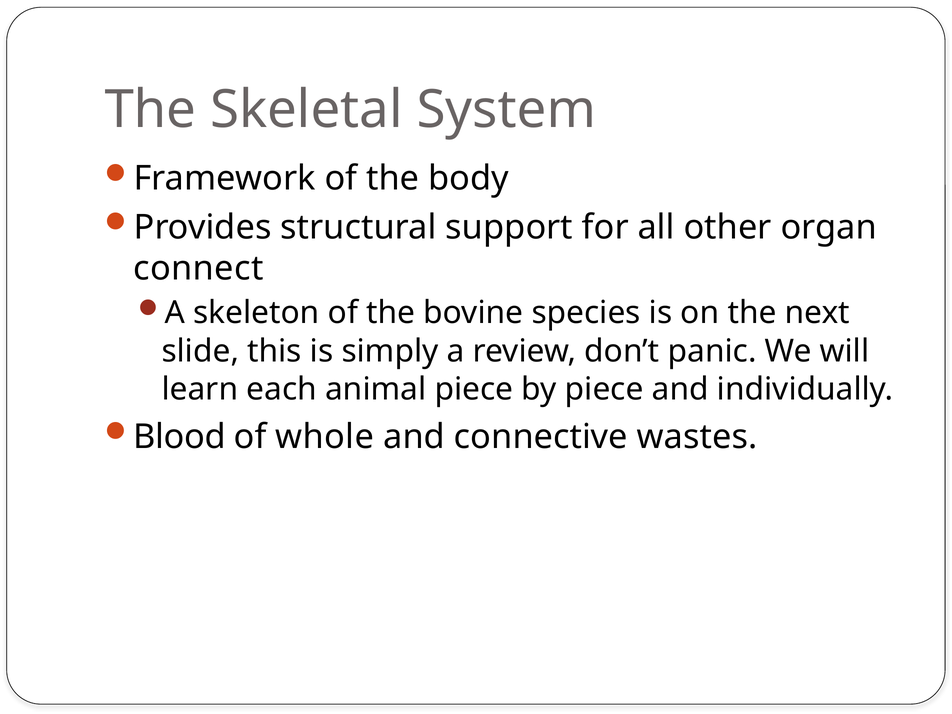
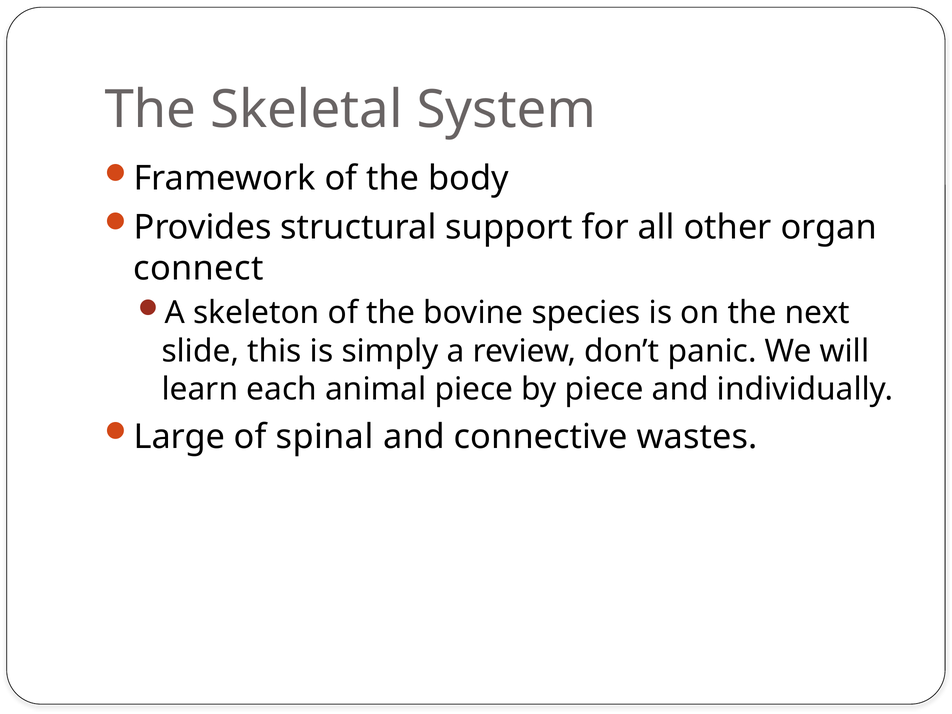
Blood: Blood -> Large
whole: whole -> spinal
